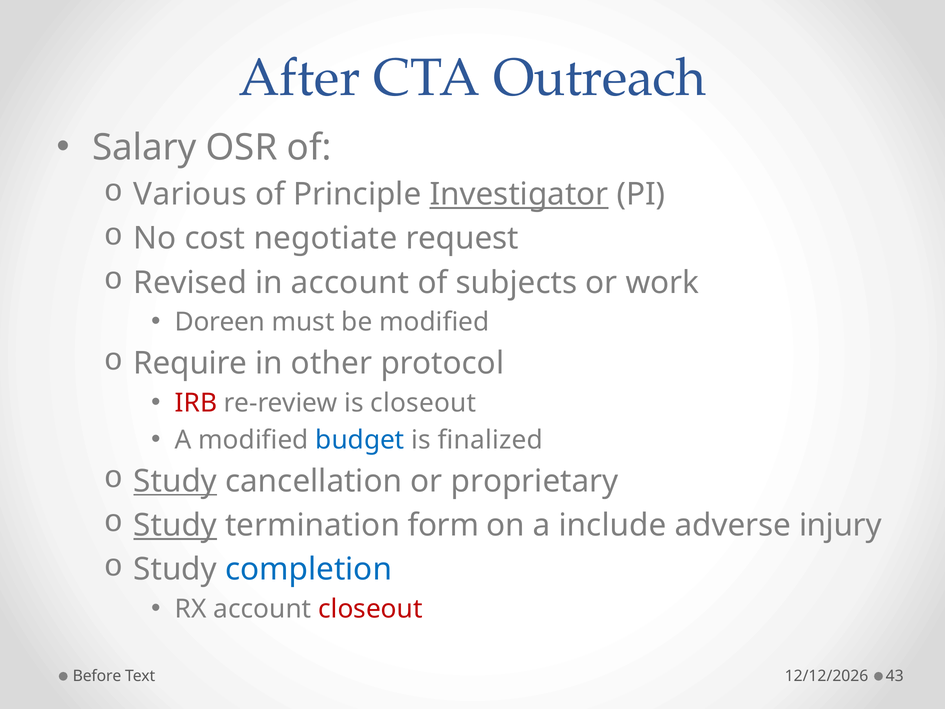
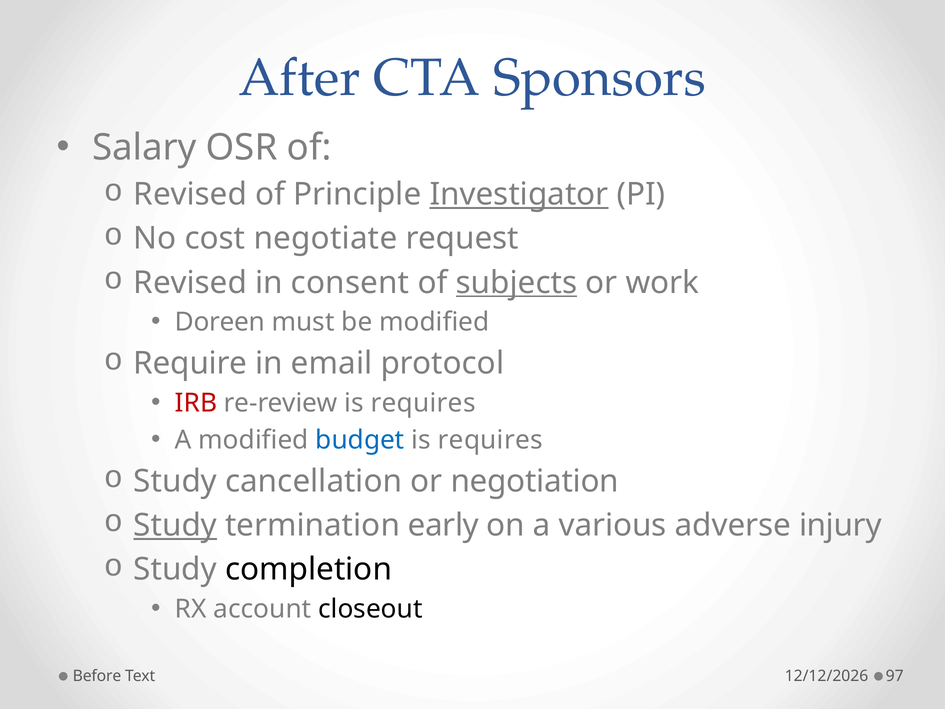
Outreach: Outreach -> Sponsors
Various at (190, 194): Various -> Revised
in account: account -> consent
subjects underline: none -> present
other: other -> email
re-review is closeout: closeout -> requires
finalized at (490, 440): finalized -> requires
Study at (175, 481) underline: present -> none
proprietary: proprietary -> negotiation
form: form -> early
include: include -> various
completion colour: blue -> black
closeout at (370, 609) colour: red -> black
43: 43 -> 97
